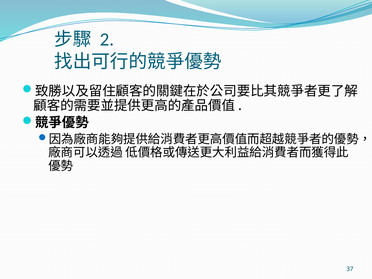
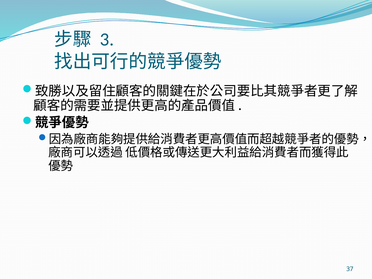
2: 2 -> 3
